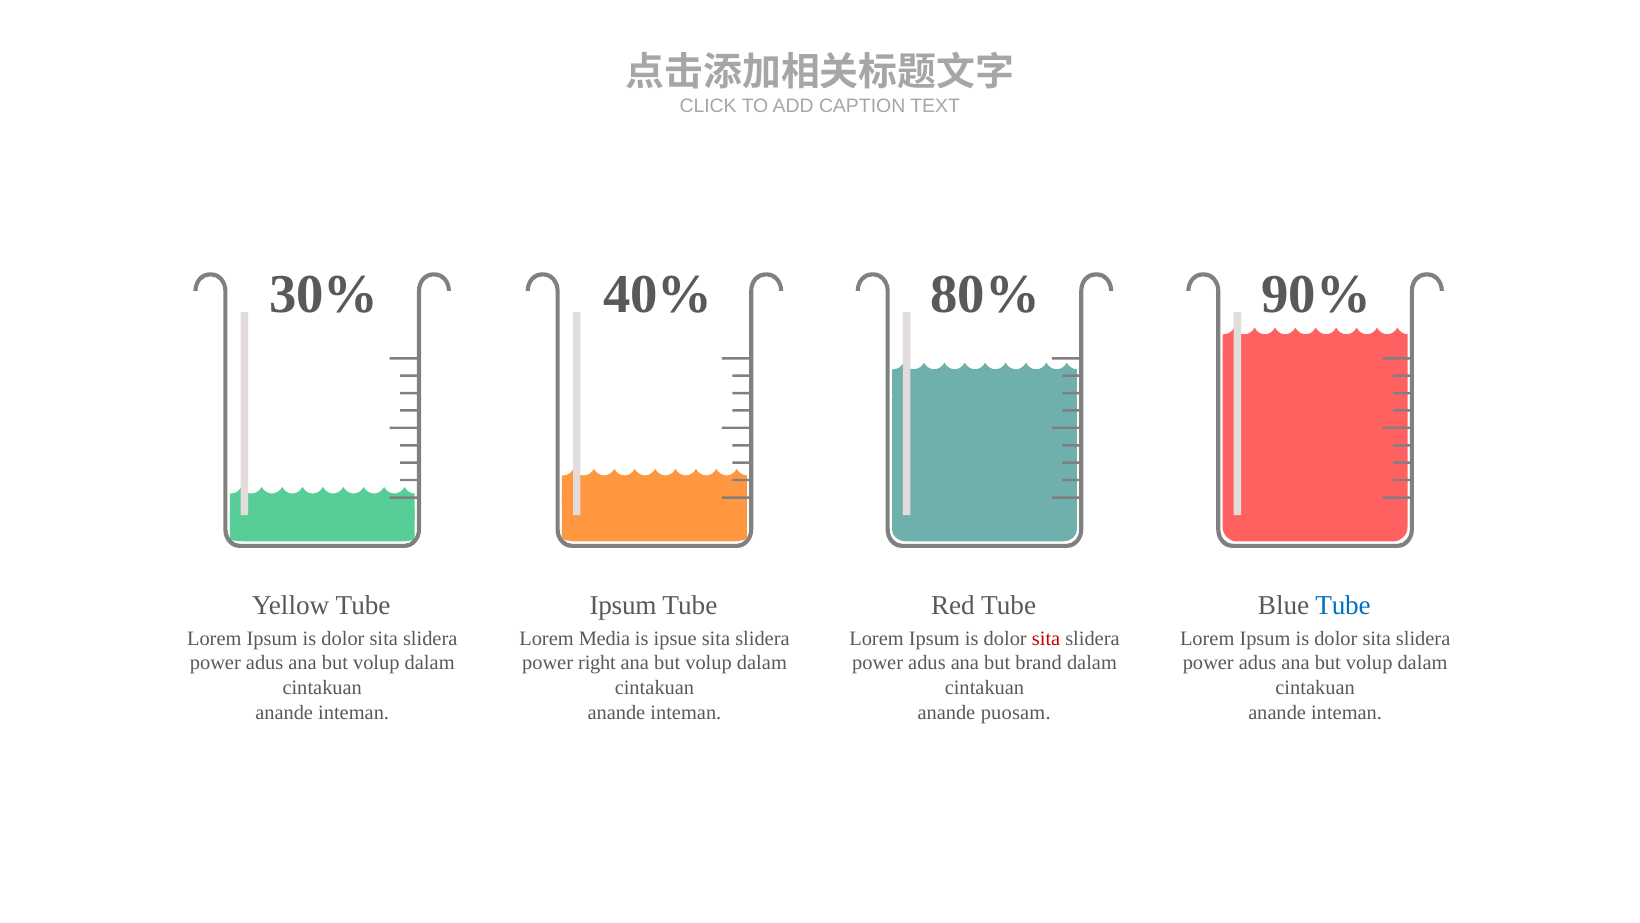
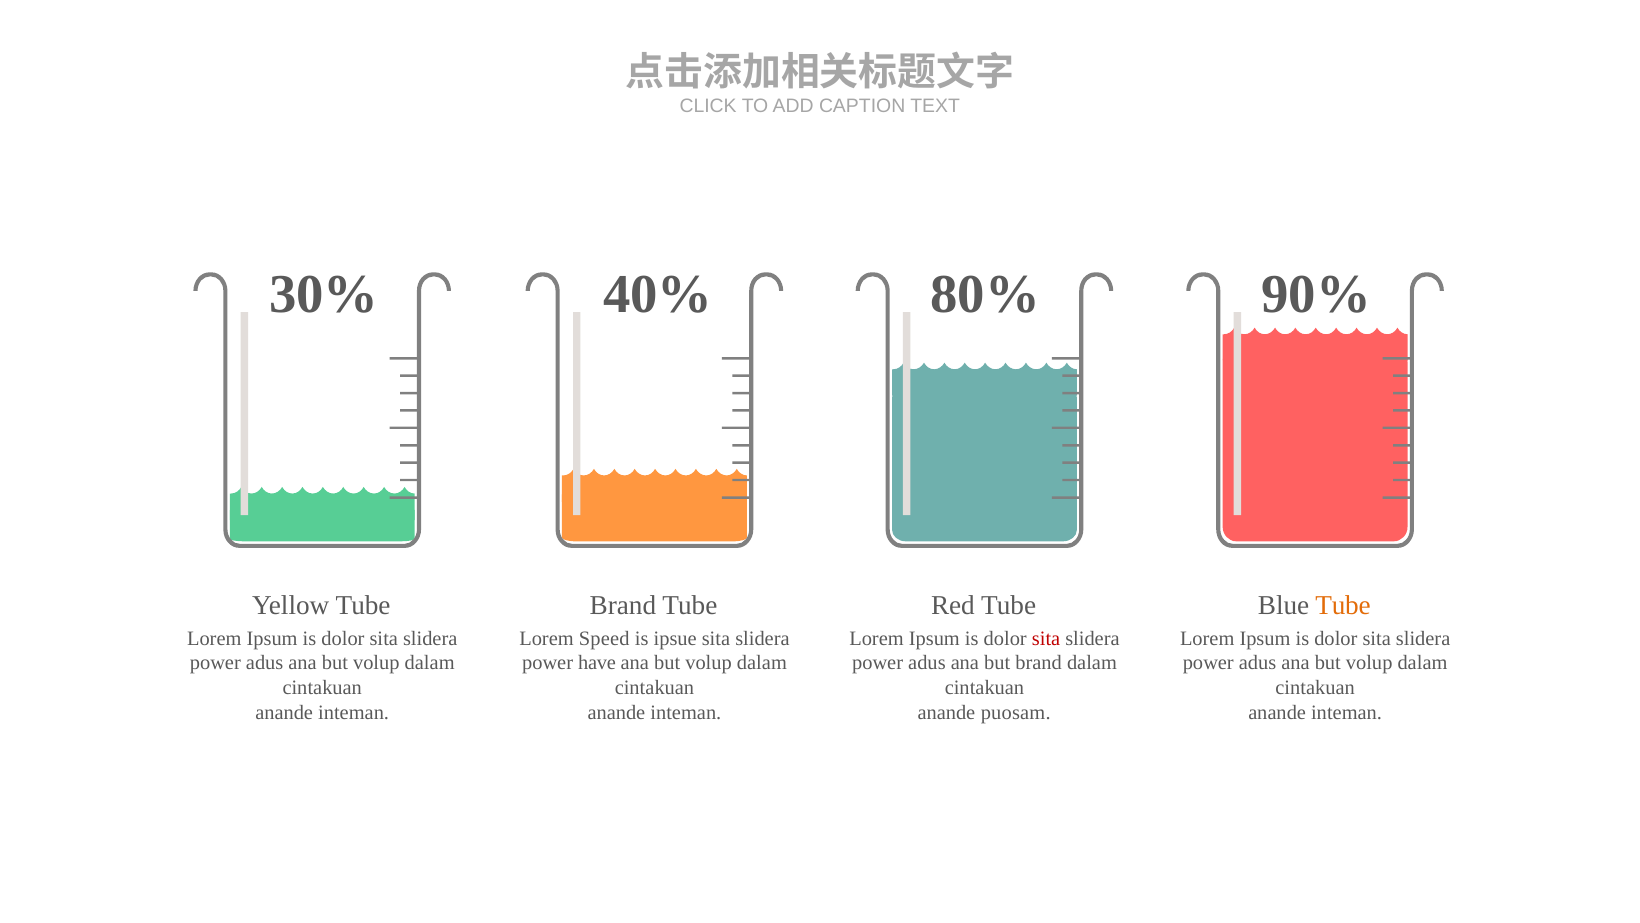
Ipsum at (623, 605): Ipsum -> Brand
Tube at (1343, 605) colour: blue -> orange
Media: Media -> Speed
right: right -> have
